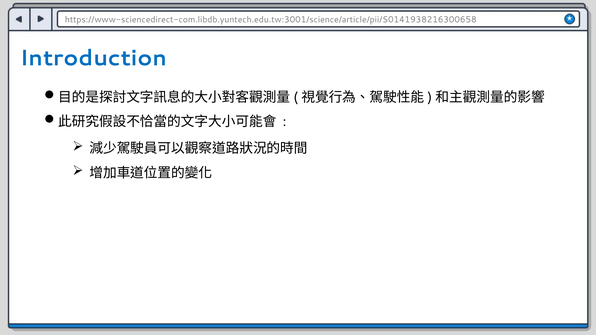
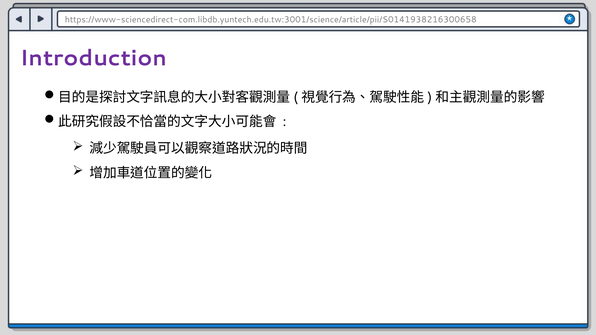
Introduction colour: blue -> purple
